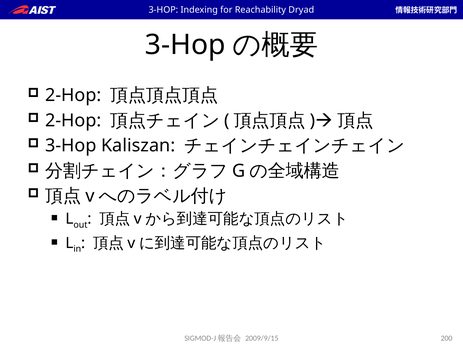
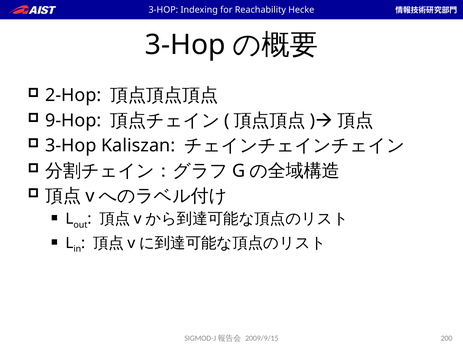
Dryad: Dryad -> Hecke
2-Hop at (73, 121): 2-Hop -> 9-Hop
